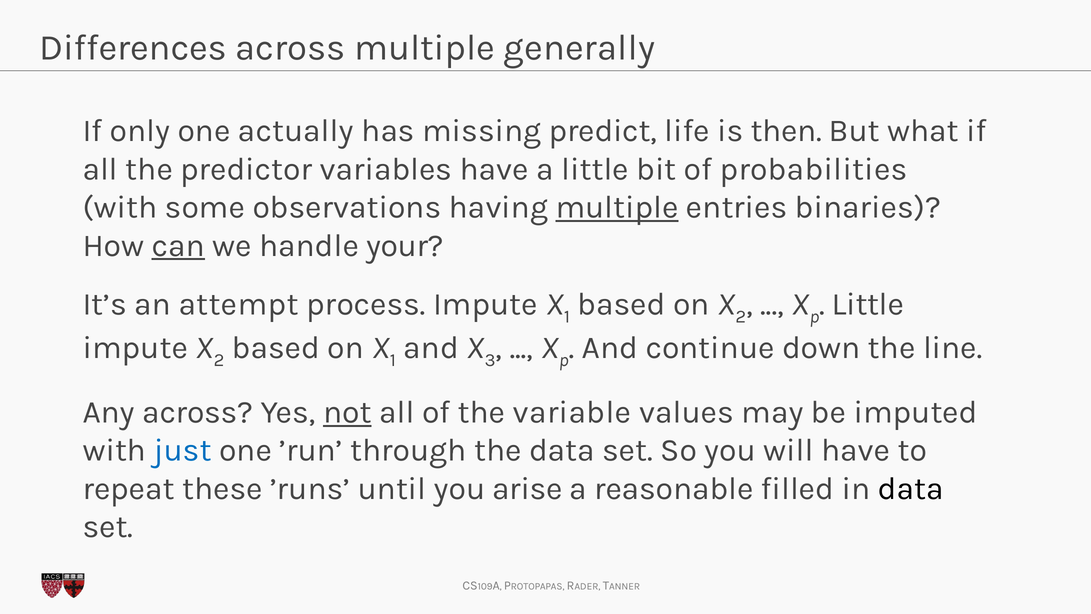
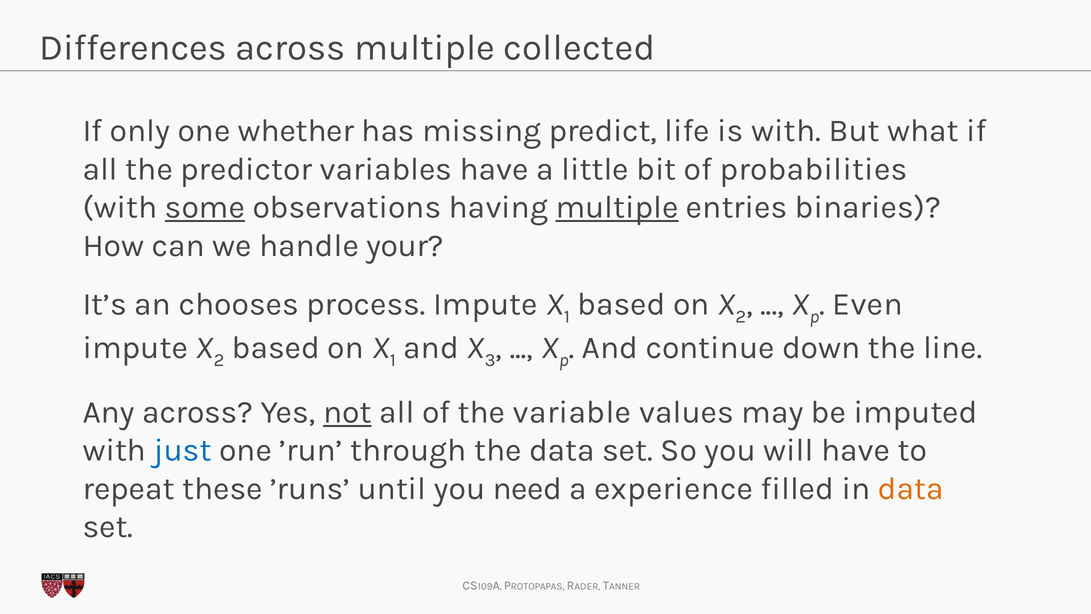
generally: generally -> collected
actually: actually -> whether
is then: then -> with
some underline: none -> present
can underline: present -> none
attempt: attempt -> chooses
Little at (868, 304): Little -> Even
arise: arise -> need
reasonable: reasonable -> experience
data at (911, 488) colour: black -> orange
